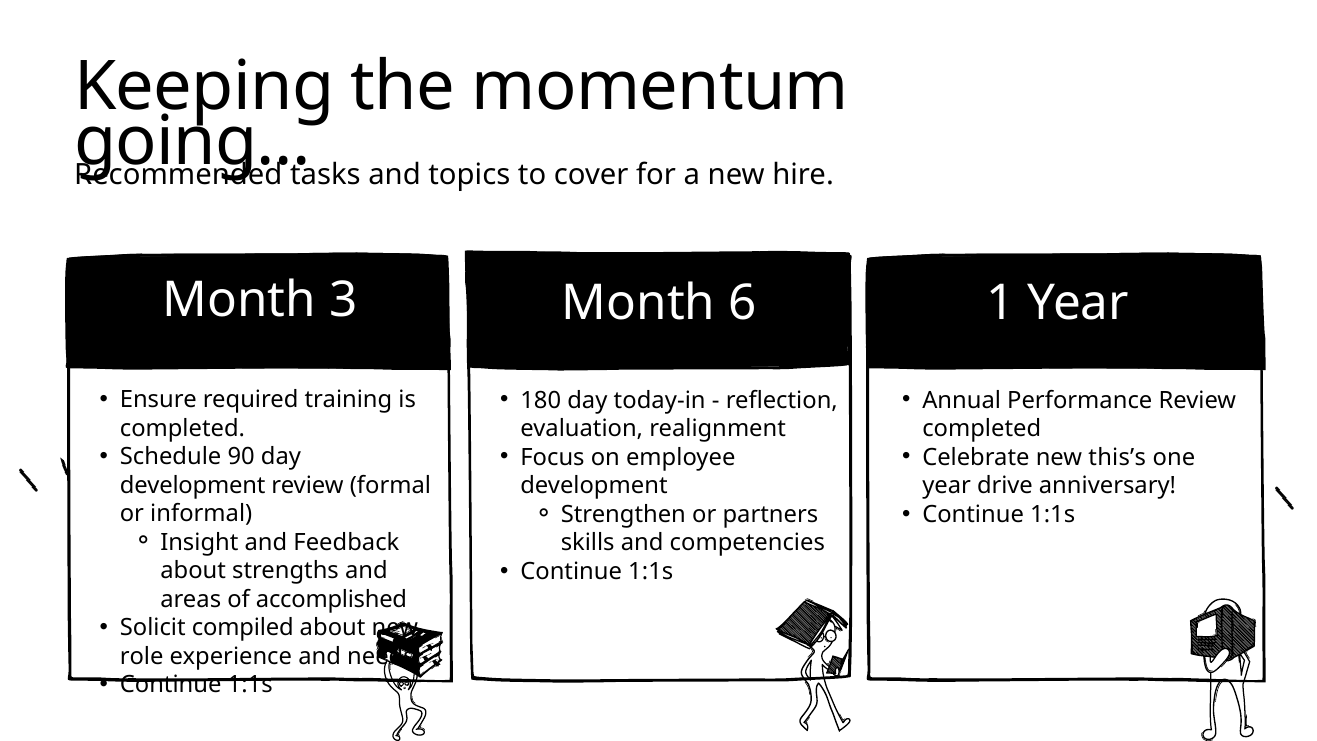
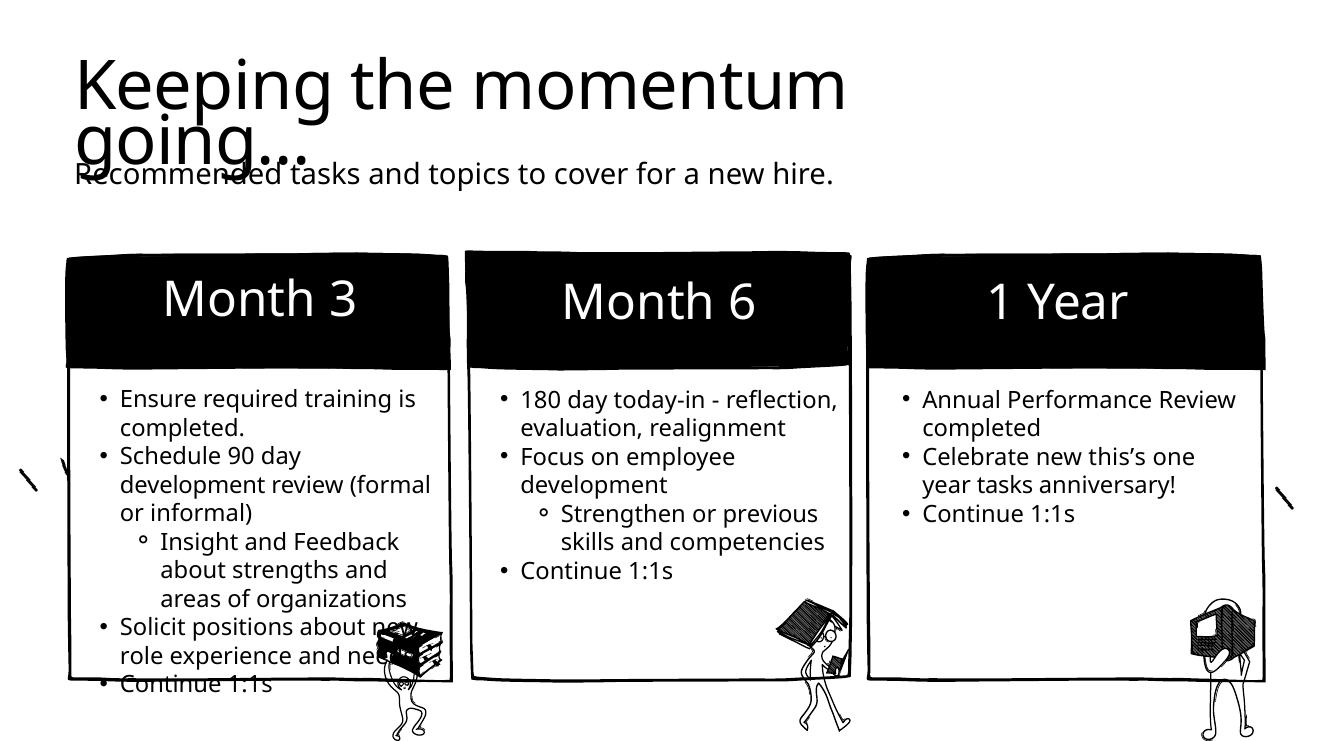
year drive: drive -> tasks
partners: partners -> previous
accomplished: accomplished -> organizations
compiled: compiled -> positions
